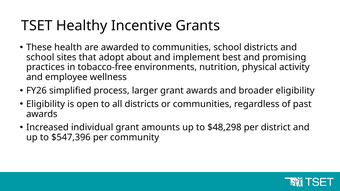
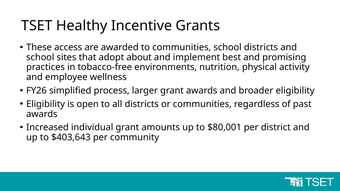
health: health -> access
$48,298: $48,298 -> $80,001
$547,396: $547,396 -> $403,643
